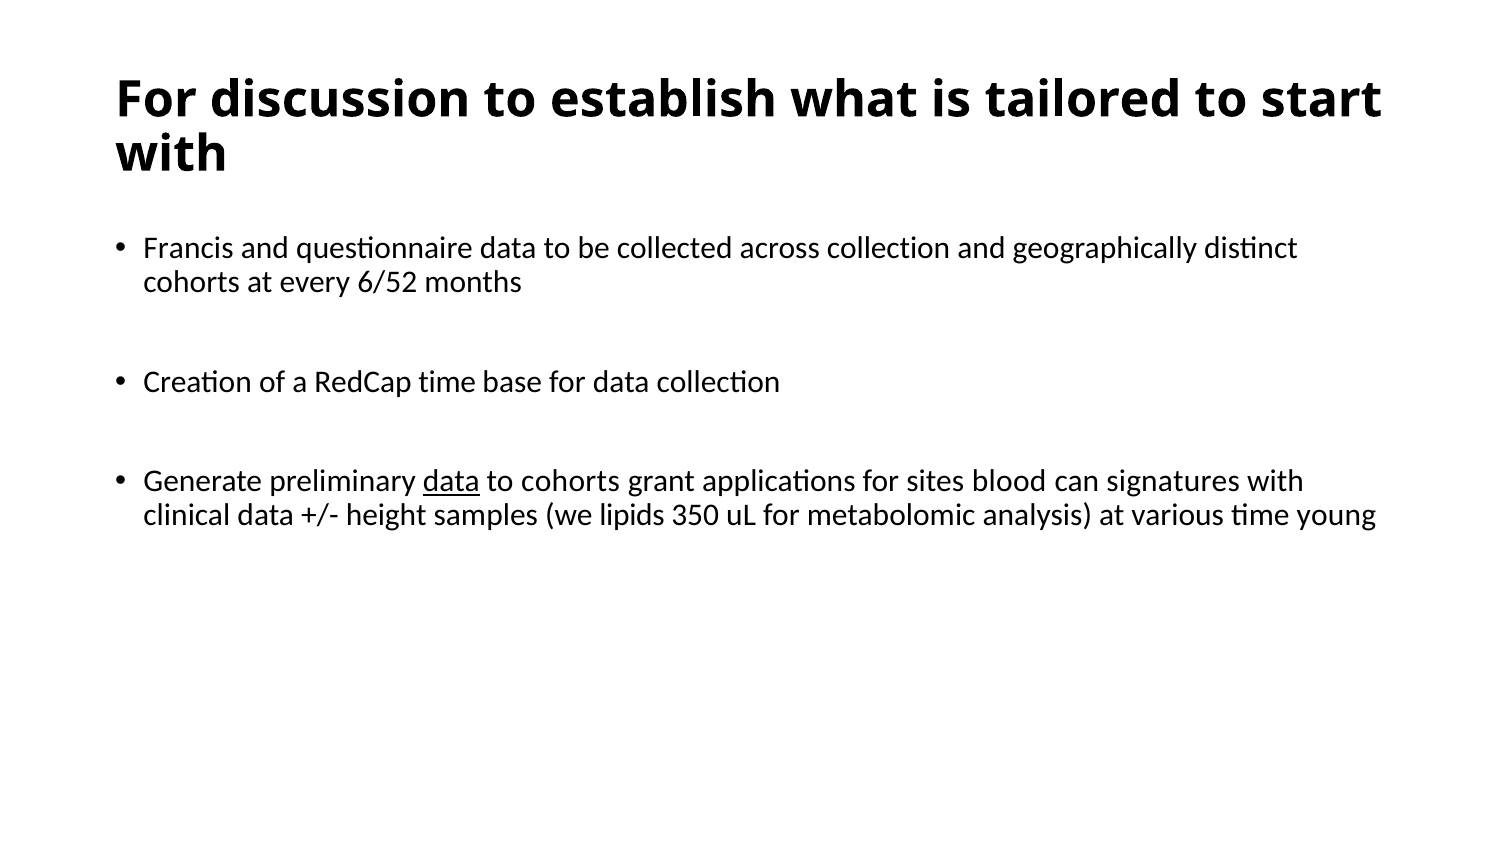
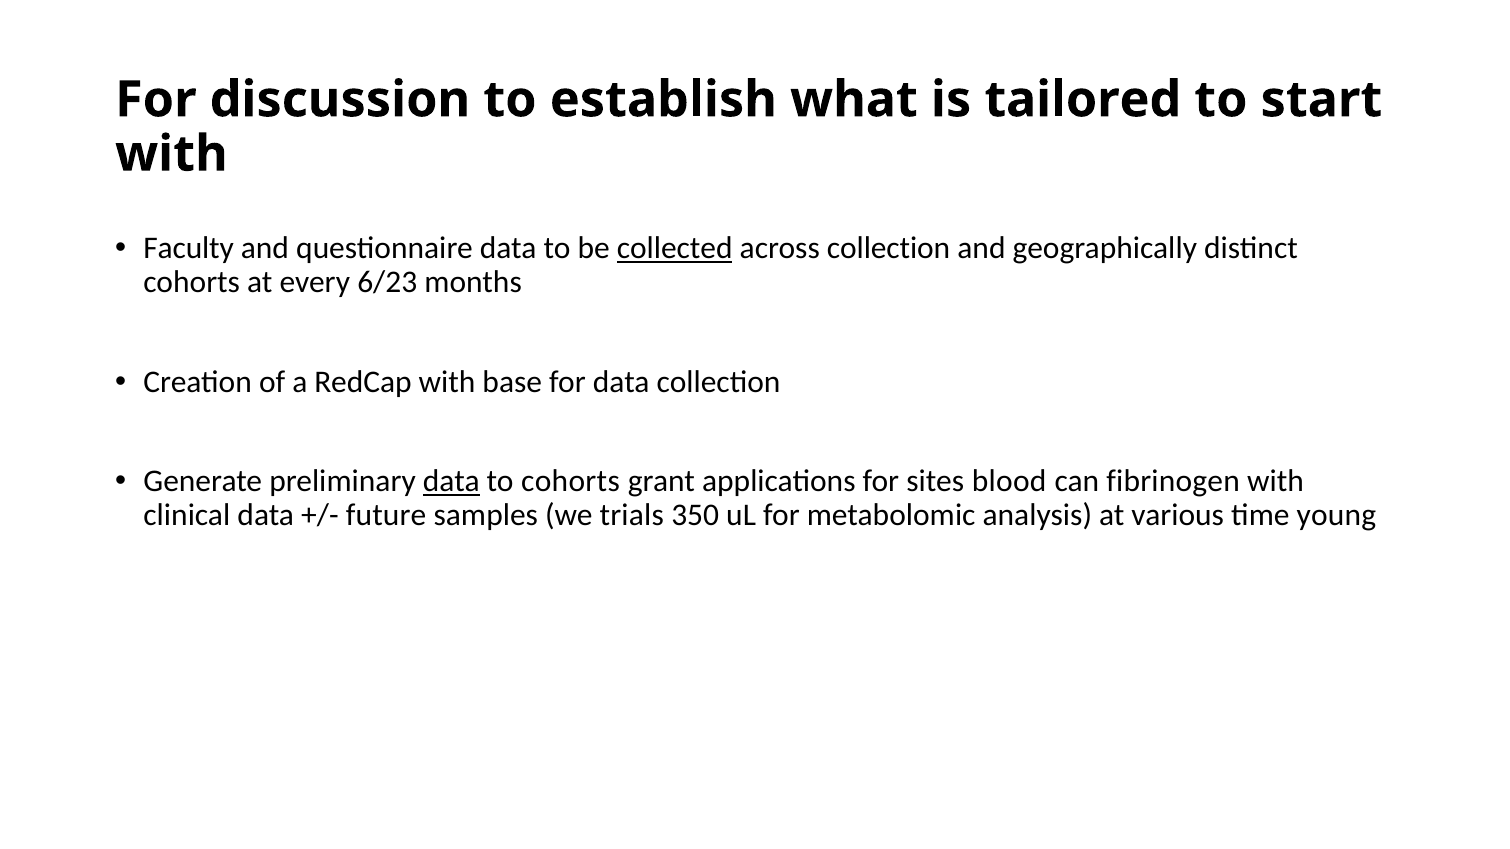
Francis: Francis -> Faculty
collected underline: none -> present
6/52: 6/52 -> 6/23
RedCap time: time -> with
signatures: signatures -> fibrinogen
height: height -> future
lipids: lipids -> trials
